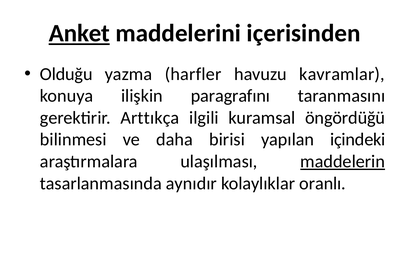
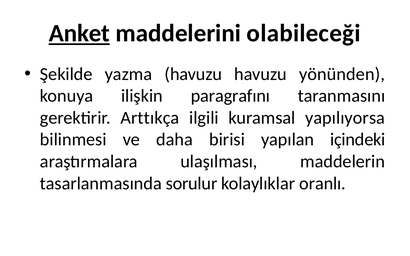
içerisinden: içerisinden -> olabileceği
Olduğu: Olduğu -> Şekilde
yazma harfler: harfler -> havuzu
kavramlar: kavramlar -> yönünden
öngördüğü: öngördüğü -> yapılıyorsa
maddelerin underline: present -> none
aynıdır: aynıdır -> sorulur
